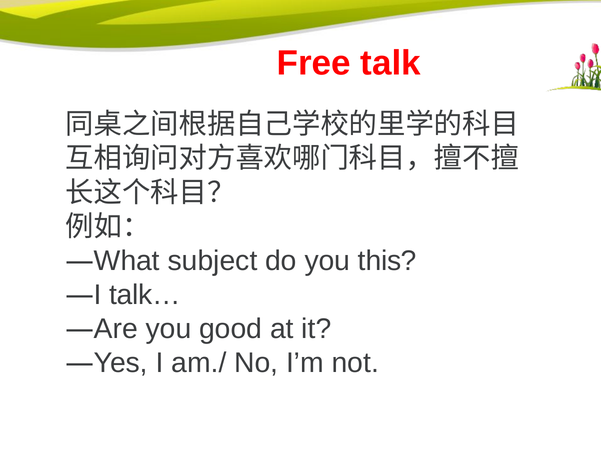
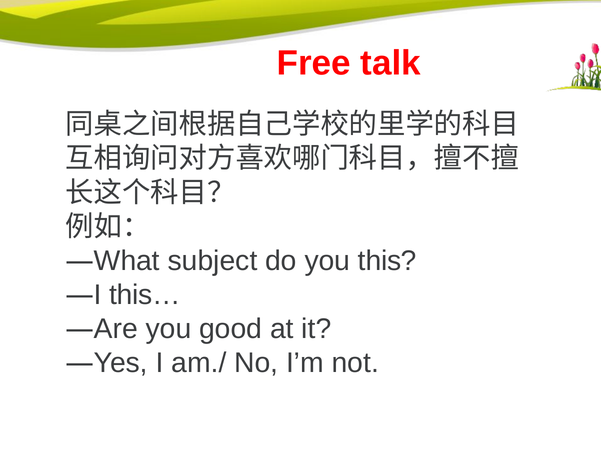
talk…: talk… -> this…
